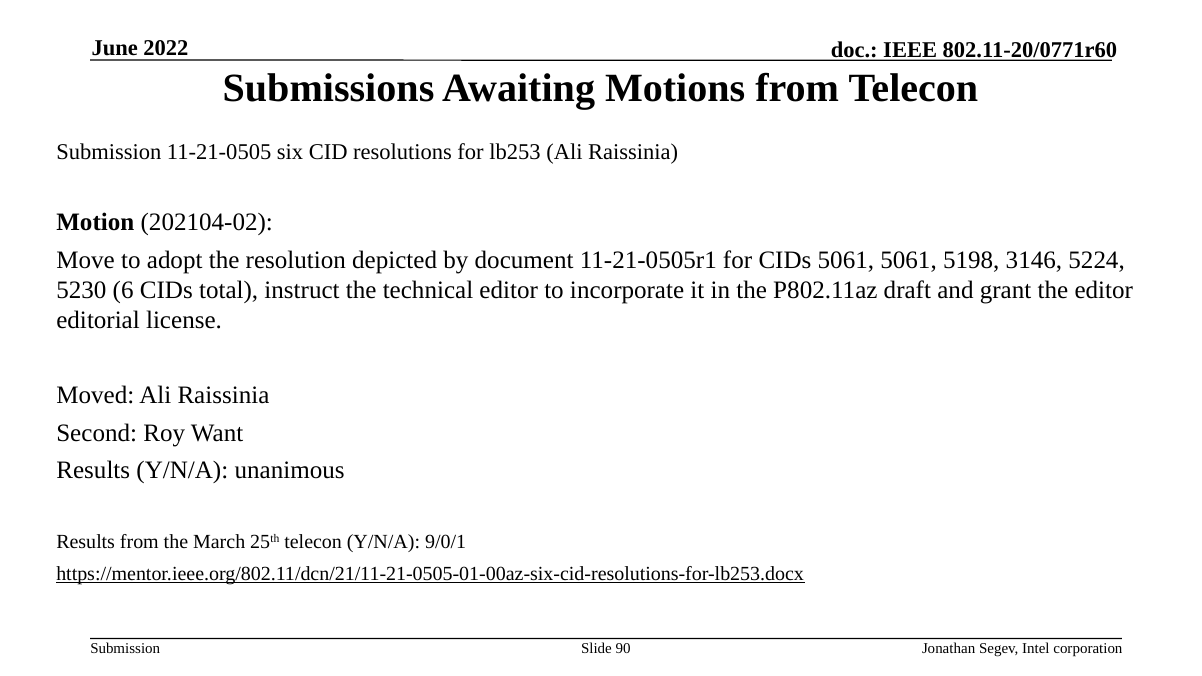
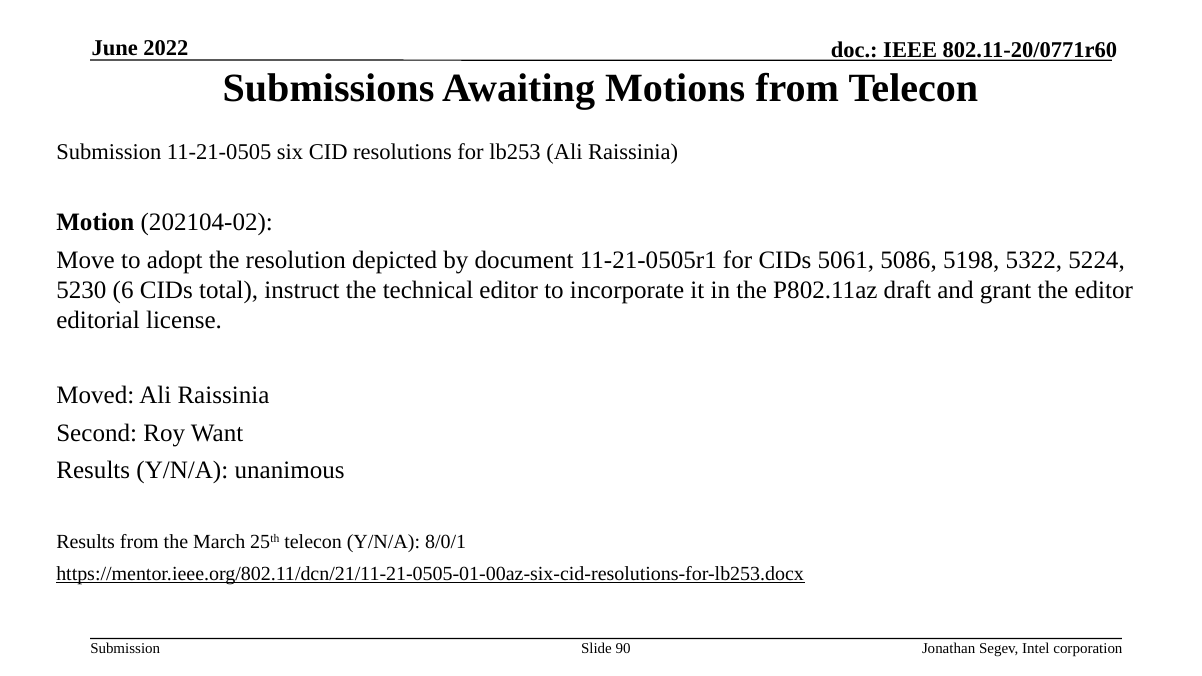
5061 5061: 5061 -> 5086
3146: 3146 -> 5322
9/0/1: 9/0/1 -> 8/0/1
